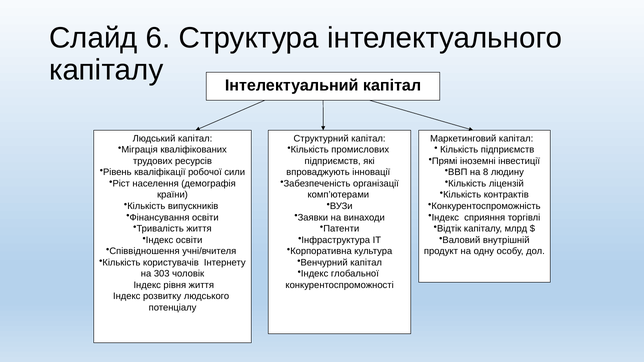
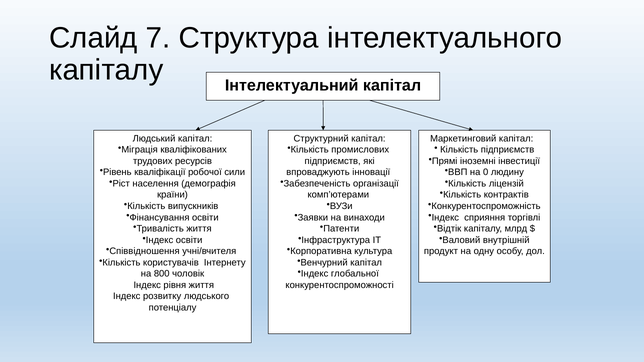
6: 6 -> 7
8: 8 -> 0
303: 303 -> 800
